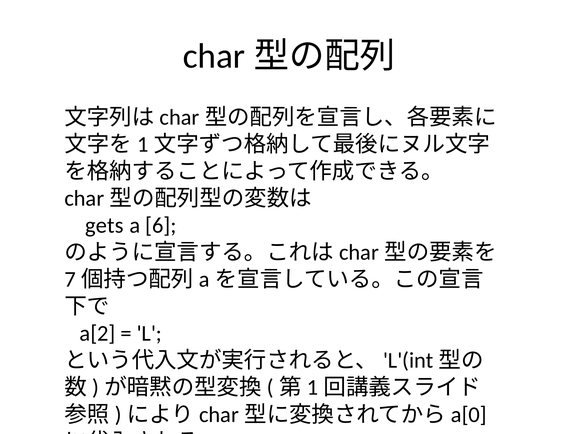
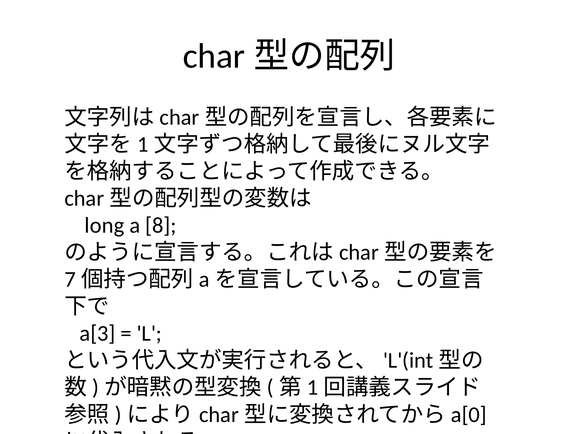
gets: gets -> long
6: 6 -> 8
a[2: a[2 -> a[3
